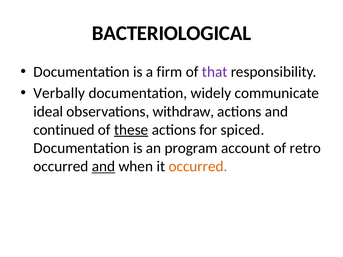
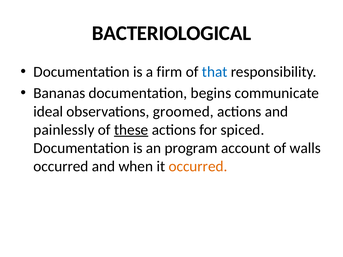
that colour: purple -> blue
Verbally: Verbally -> Bananas
widely: widely -> begins
withdraw: withdraw -> groomed
continued: continued -> painlessly
retro: retro -> walls
and at (103, 166) underline: present -> none
